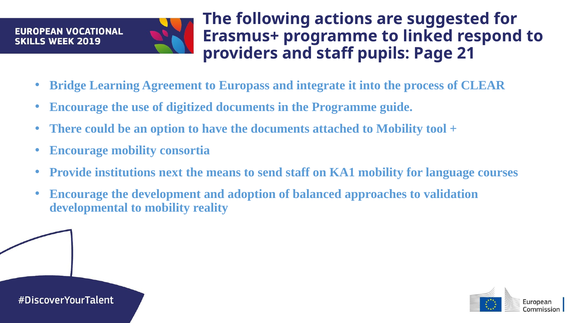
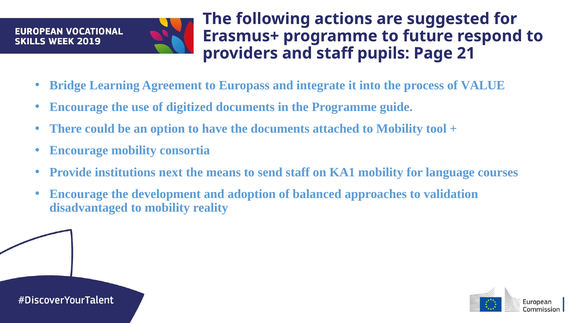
linked: linked -> future
CLEAR: CLEAR -> VALUE
developmental: developmental -> disadvantaged
